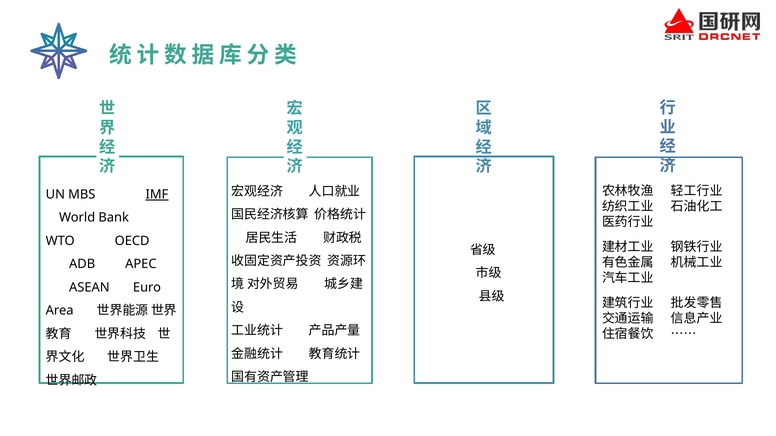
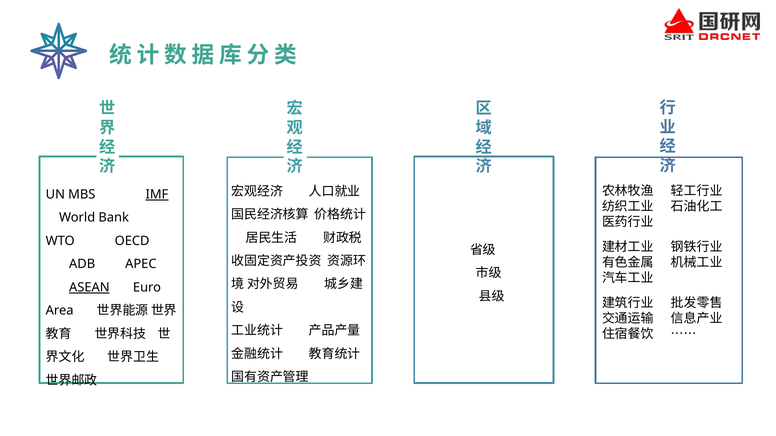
ASEAN underline: none -> present
